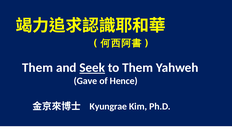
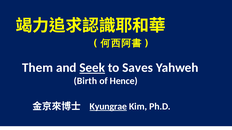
to Them: Them -> Saves
Gave: Gave -> Birth
Kyungrae underline: none -> present
